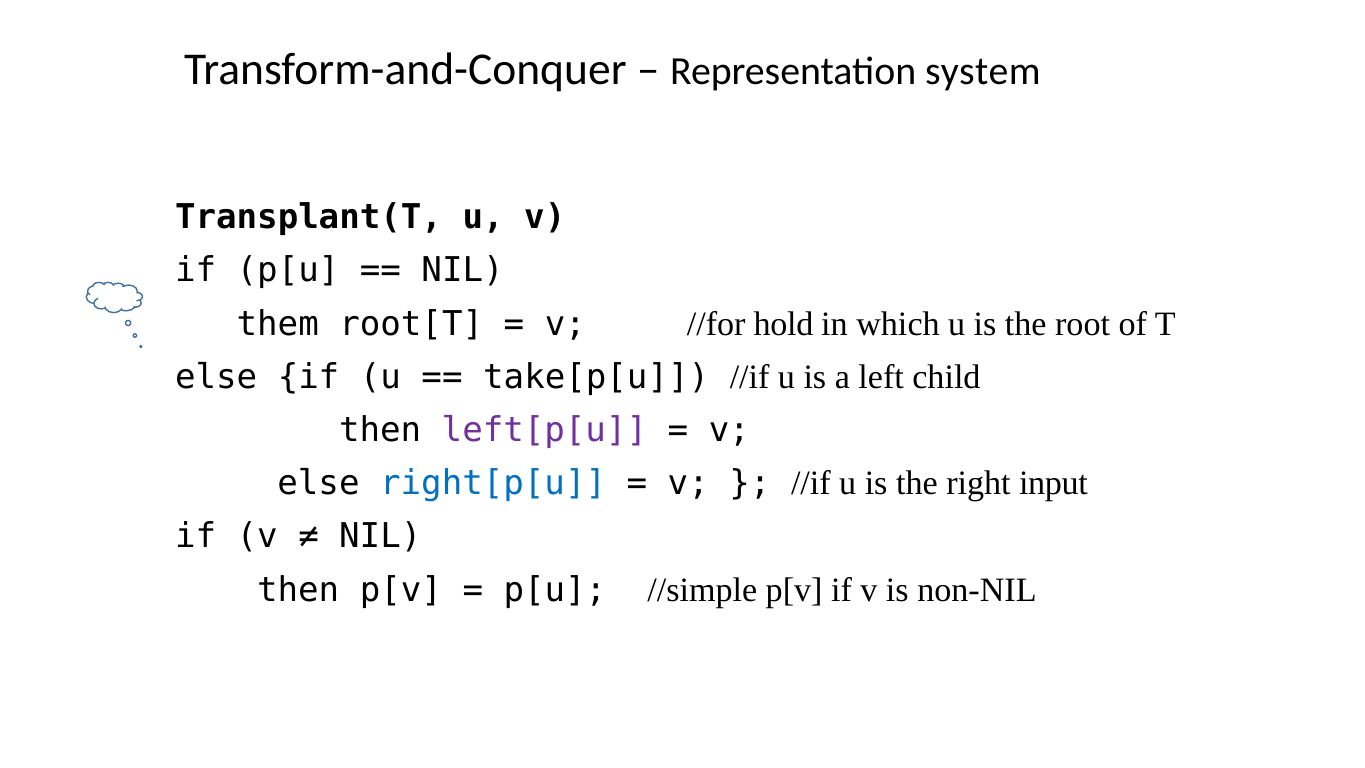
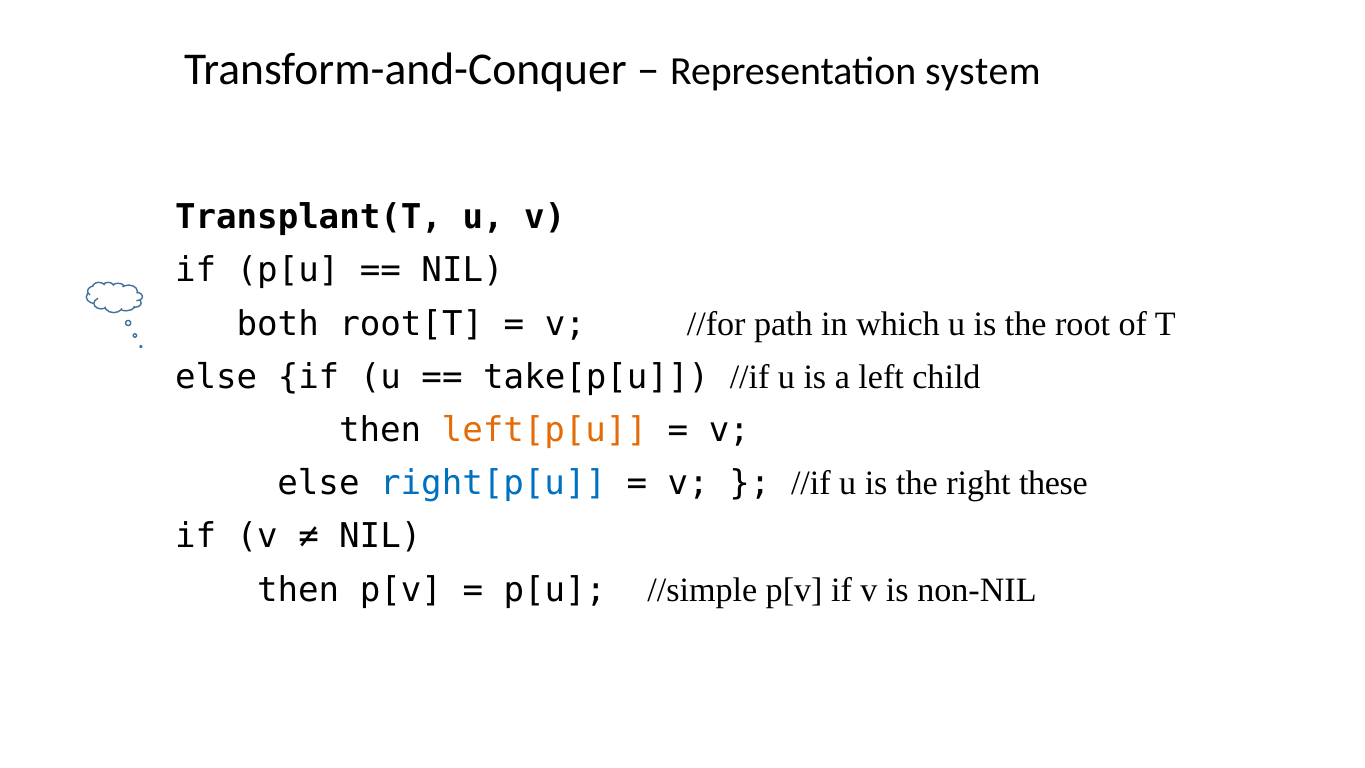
them: them -> both
hold: hold -> path
left[p[u colour: purple -> orange
input: input -> these
